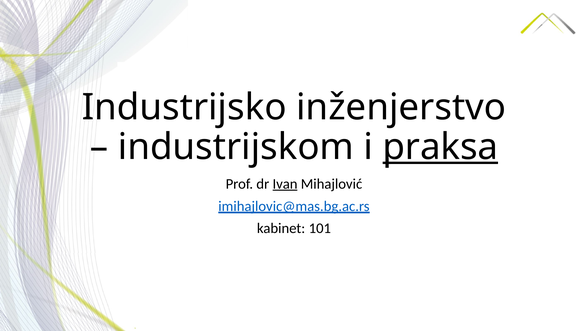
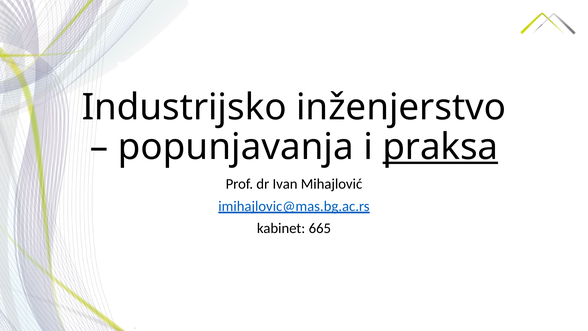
industrijskom: industrijskom -> popunjavanja
Ivan underline: present -> none
101: 101 -> 665
